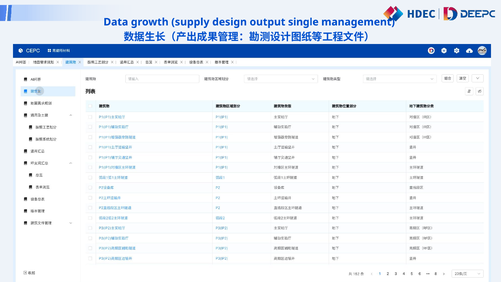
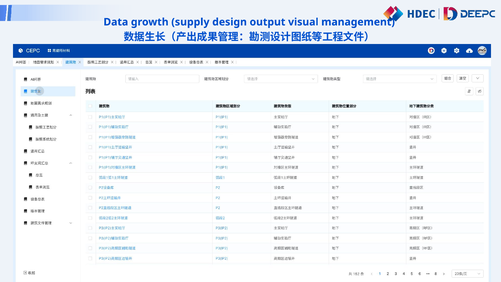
single: single -> visual
